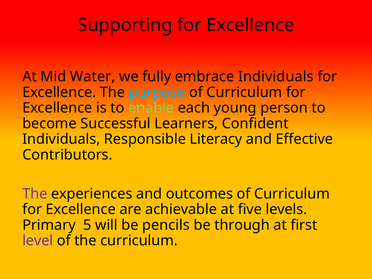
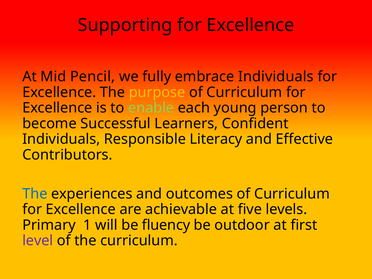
Water: Water -> Pencil
purpose colour: light blue -> yellow
The at (35, 194) colour: purple -> blue
5: 5 -> 1
pencils: pencils -> fluency
through: through -> outdoor
